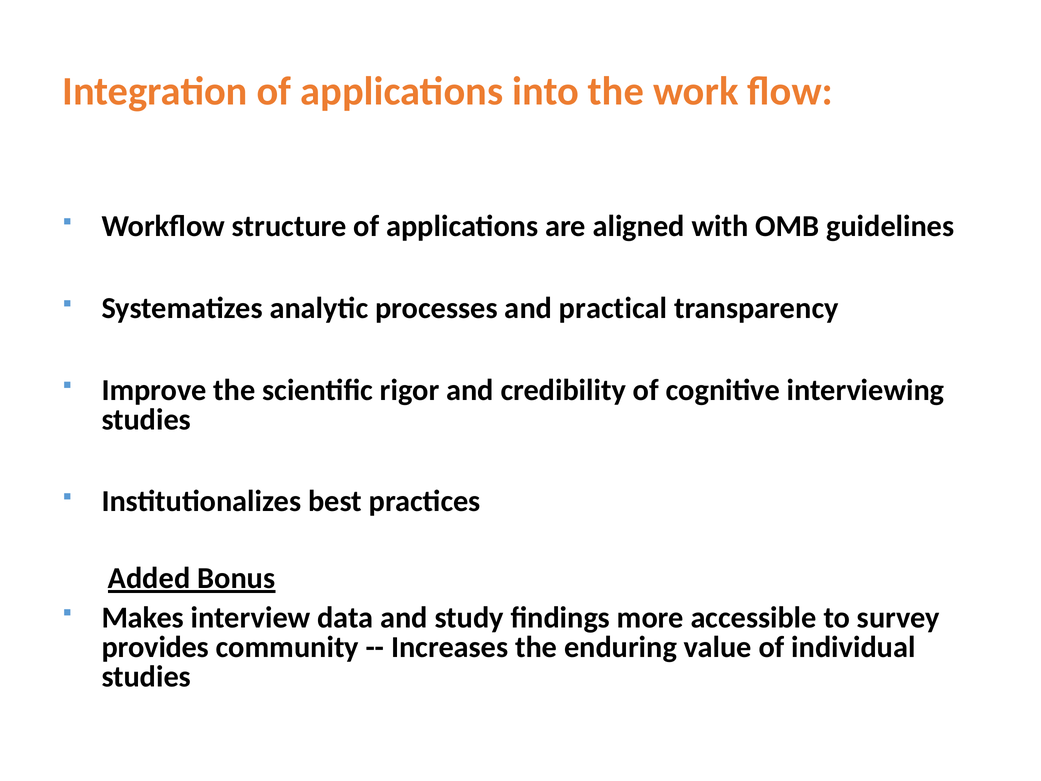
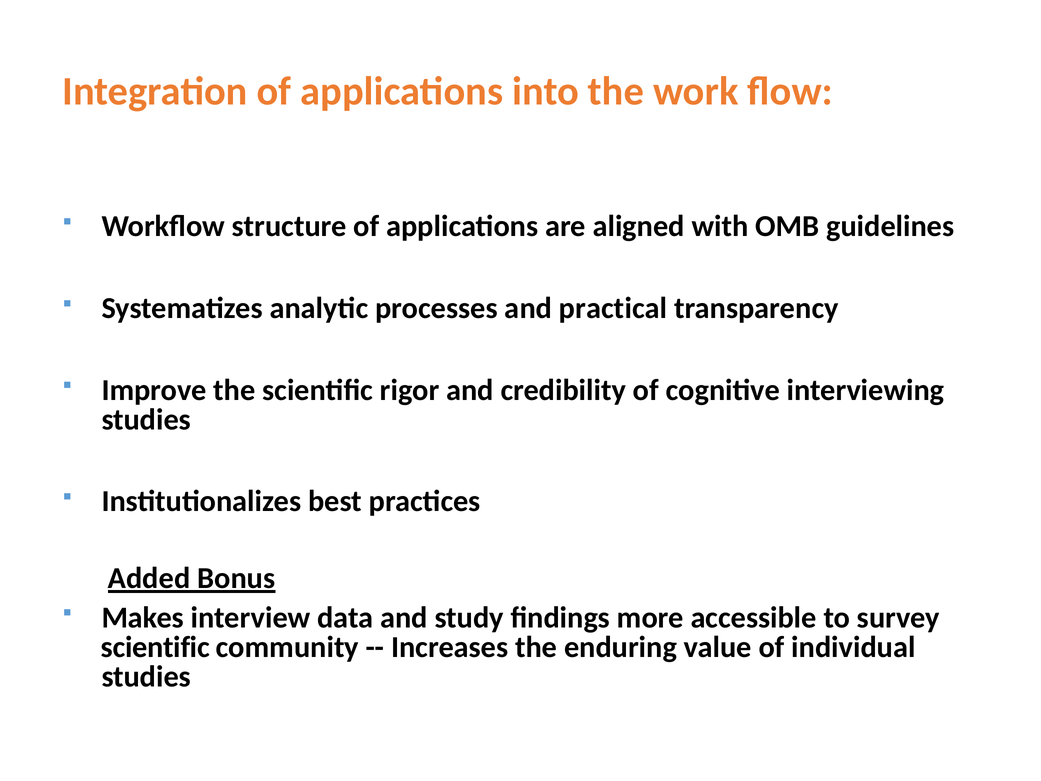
provides at (155, 647): provides -> scientific
